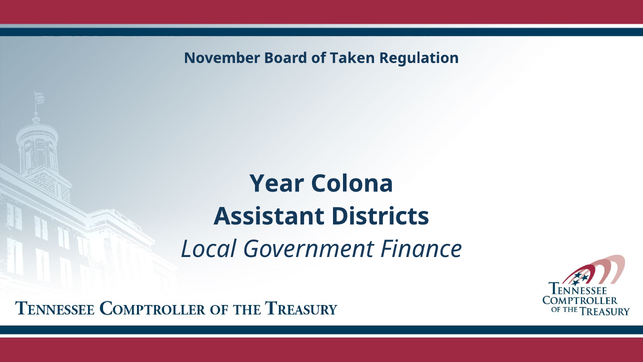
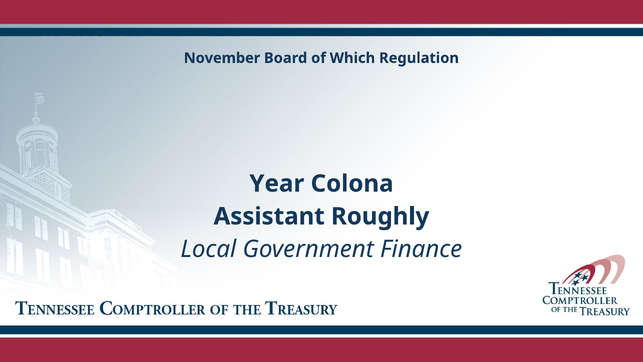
Taken: Taken -> Which
Districts: Districts -> Roughly
